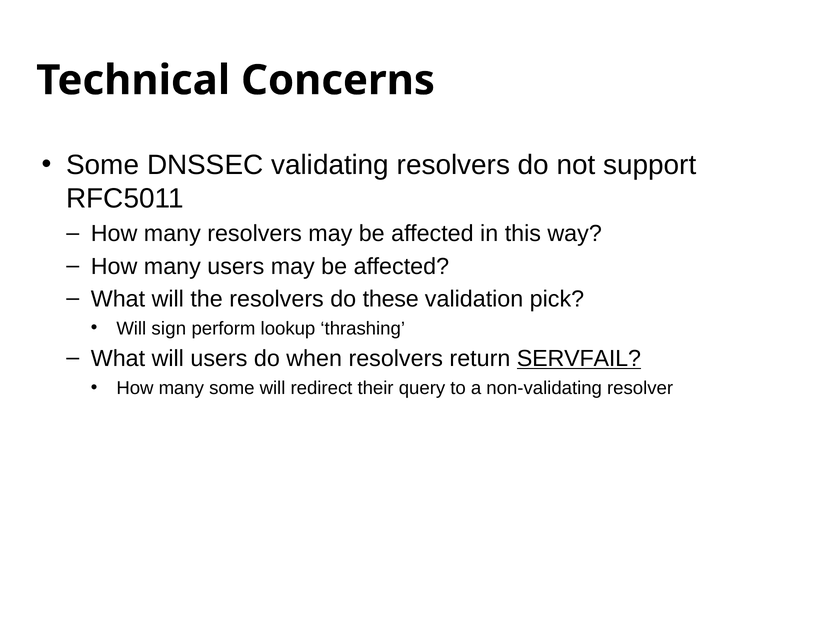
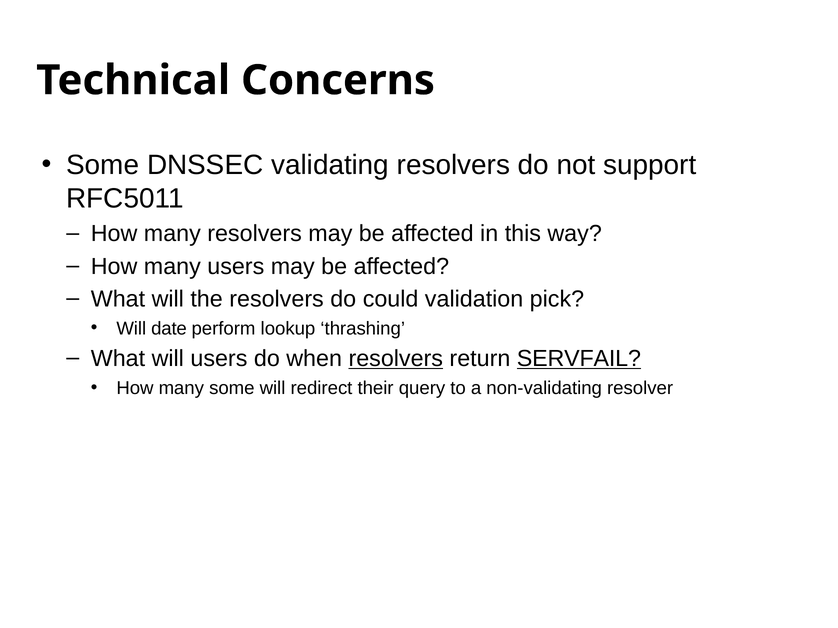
these: these -> could
sign: sign -> date
resolvers at (396, 359) underline: none -> present
